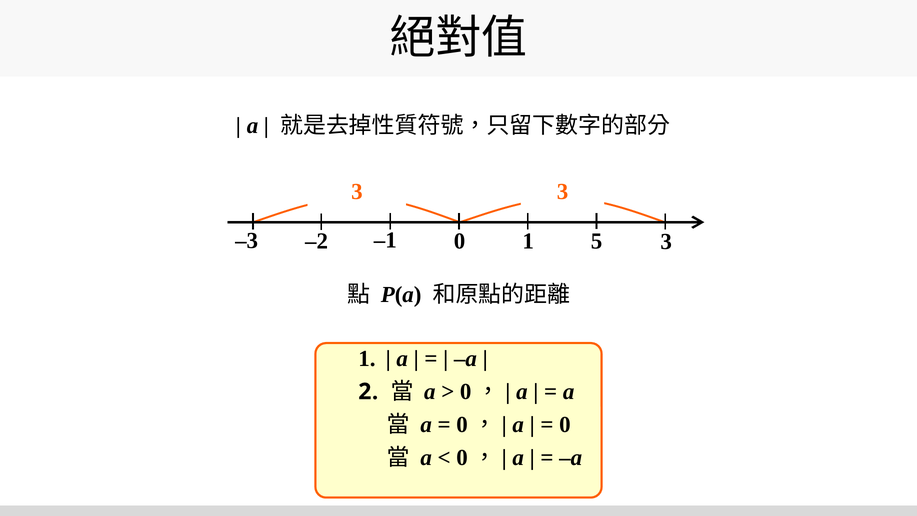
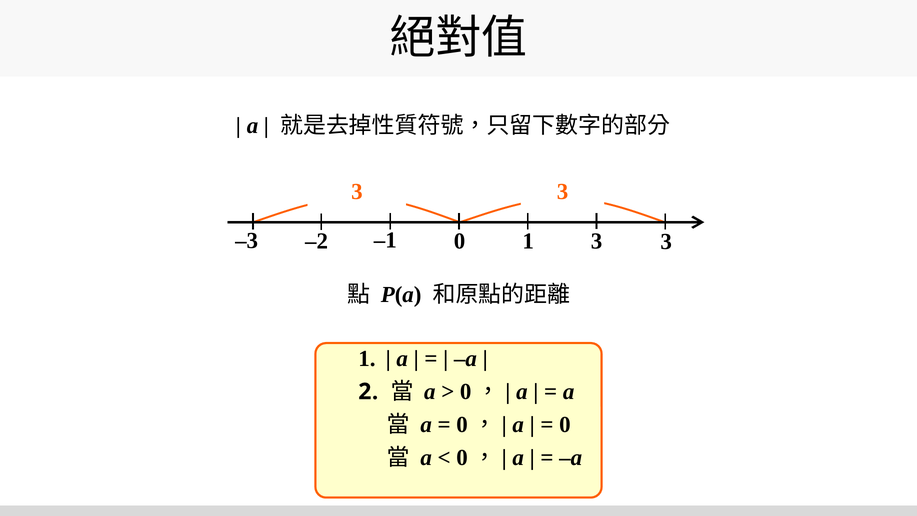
0 5: 5 -> 3
